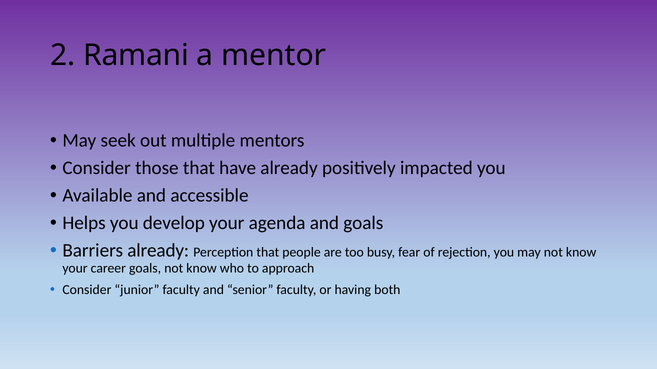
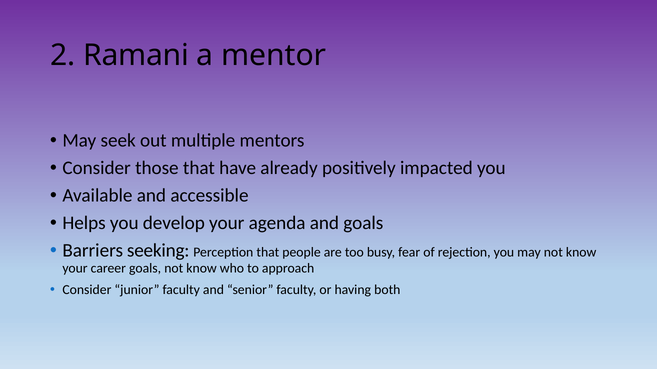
Barriers already: already -> seeking
